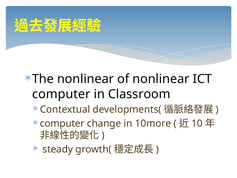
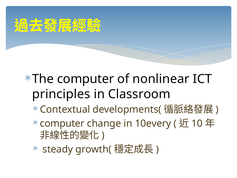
The nonlinear: nonlinear -> computer
computer at (61, 94): computer -> principles
10more: 10more -> 10every
